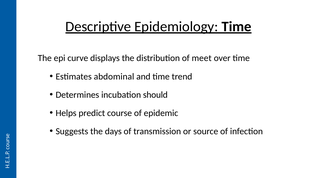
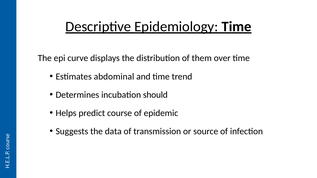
meet: meet -> them
days: days -> data
